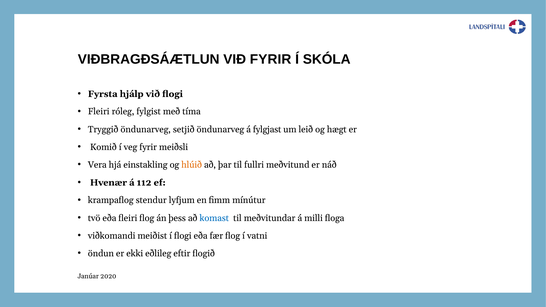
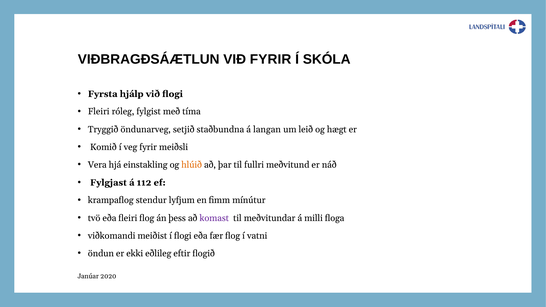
setjið öndunarveg: öndunarveg -> staðbundna
fylgjast: fylgjast -> langan
Hvenær: Hvenær -> Fylgjast
komast colour: blue -> purple
